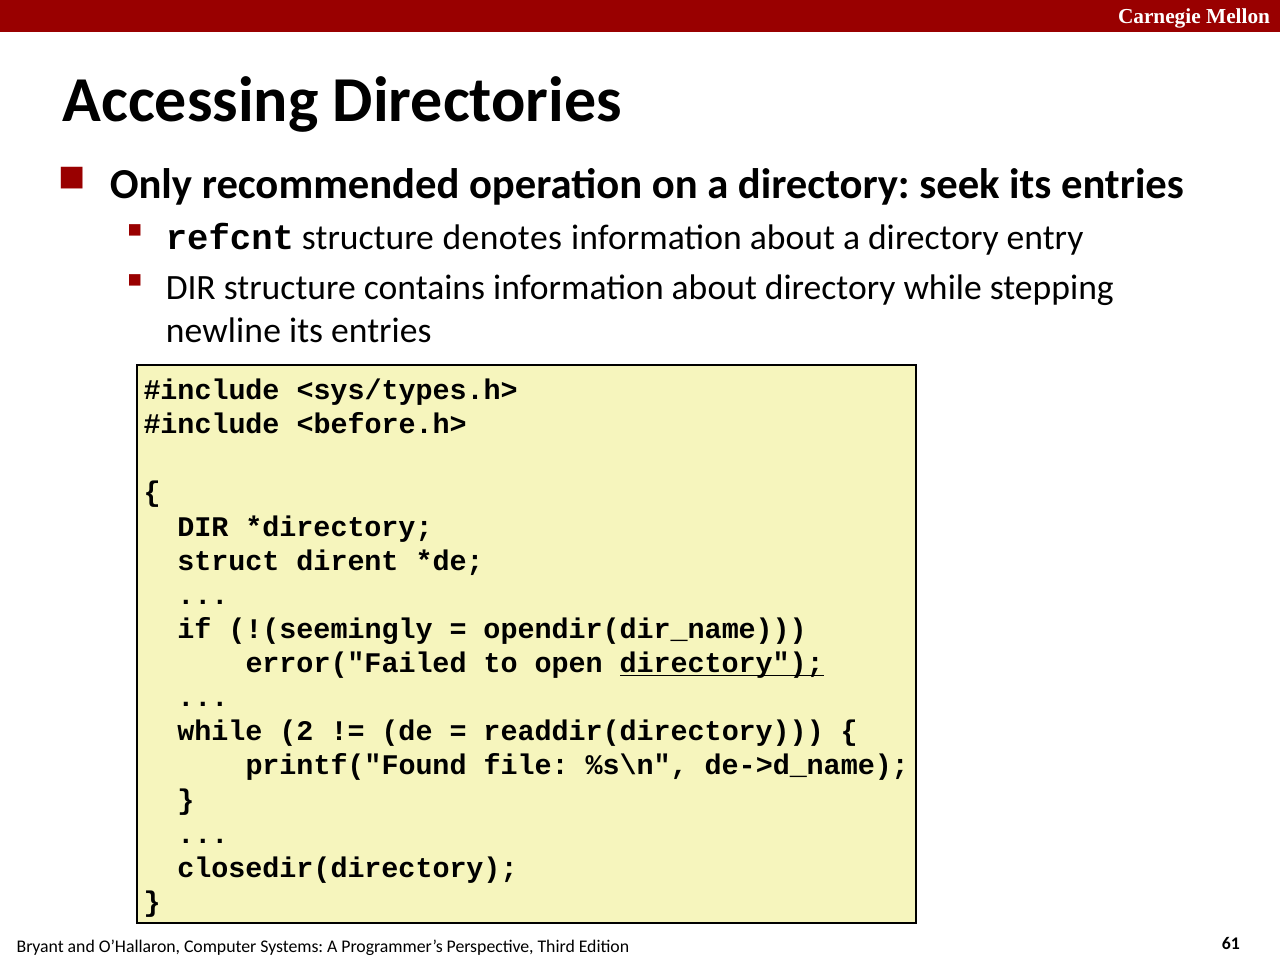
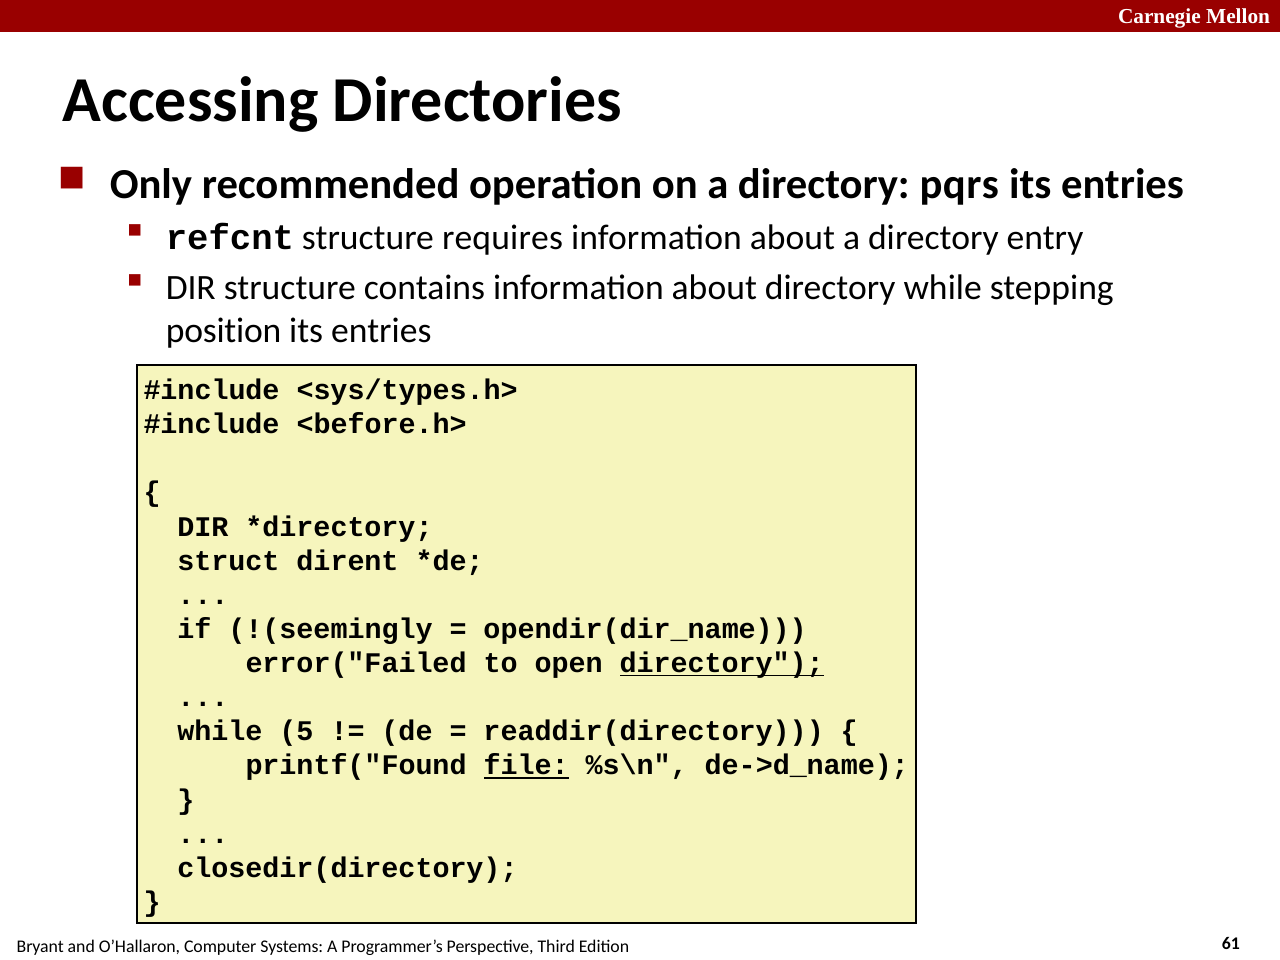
seek: seek -> pqrs
denotes: denotes -> requires
newline: newline -> position
2: 2 -> 5
file underline: none -> present
